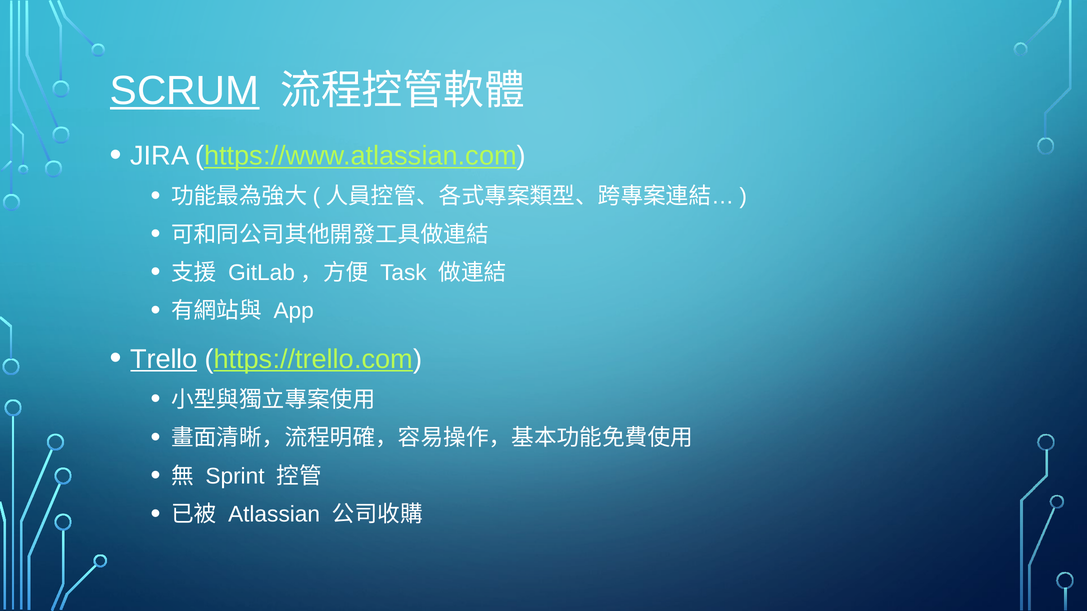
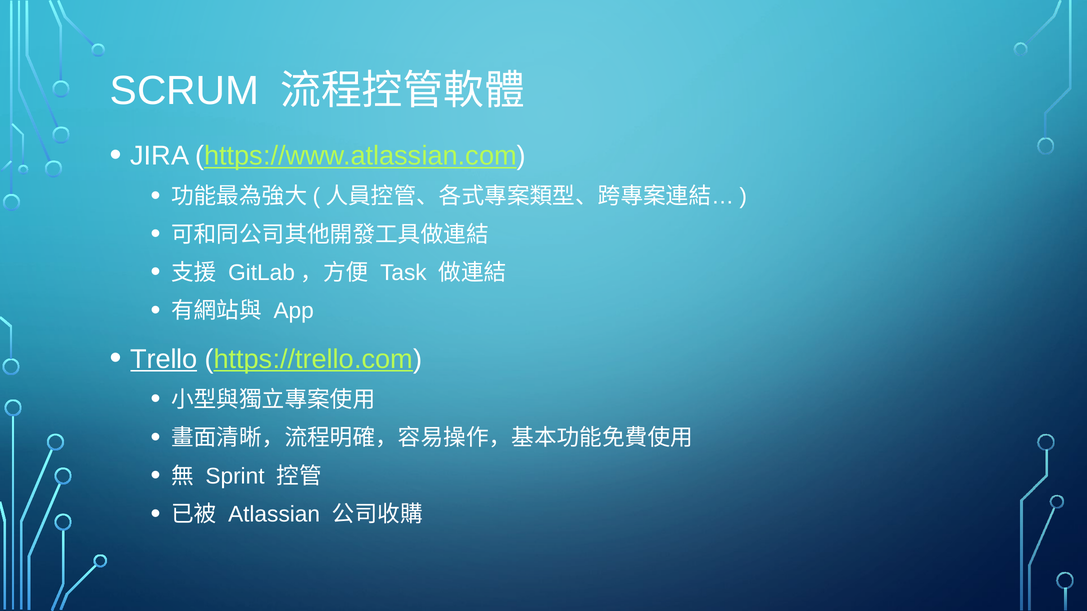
SCRUM underline: present -> none
